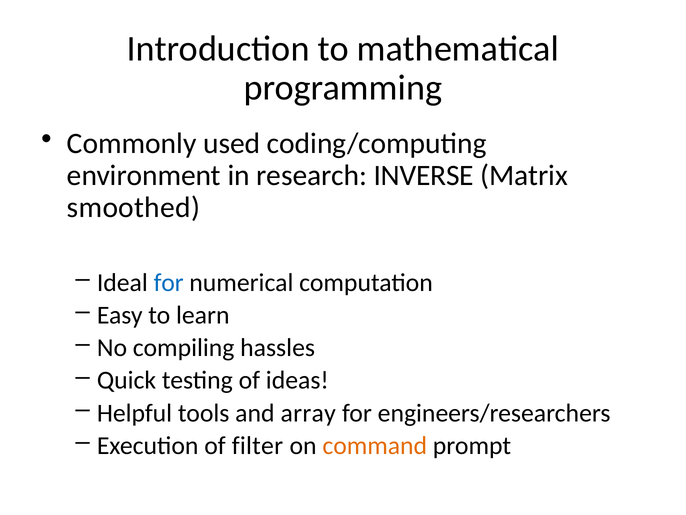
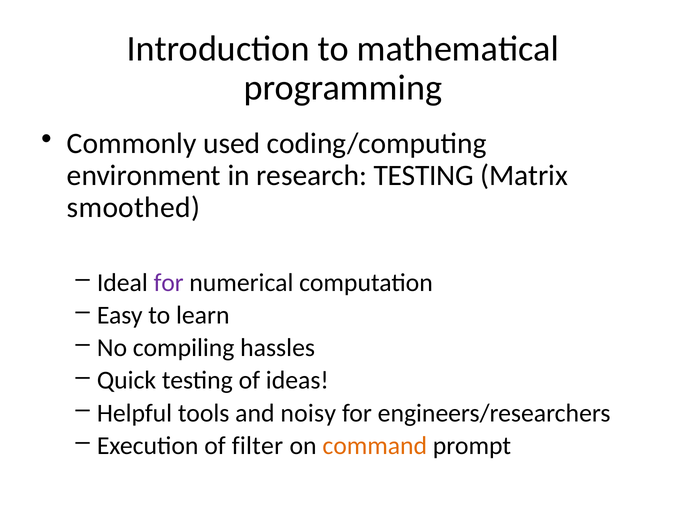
research INVERSE: INVERSE -> TESTING
for at (169, 282) colour: blue -> purple
array: array -> noisy
